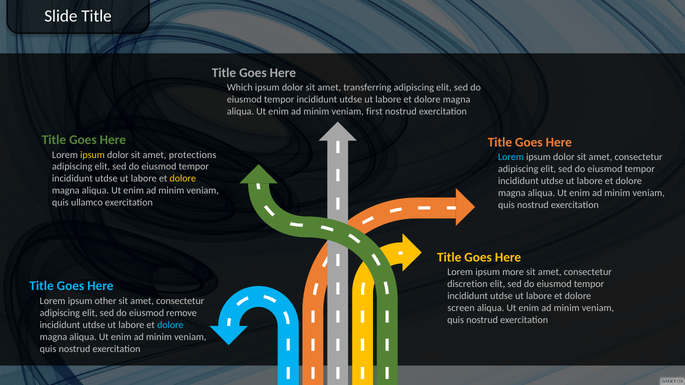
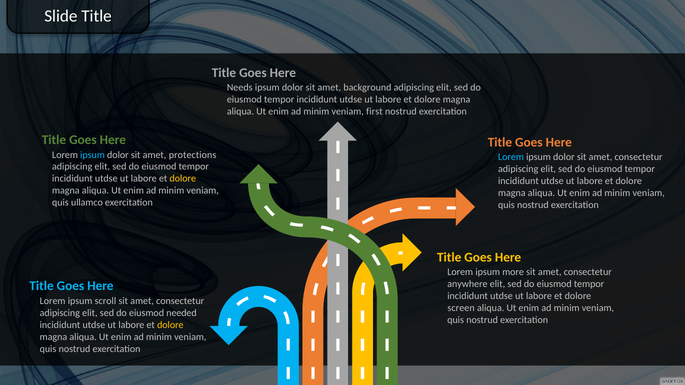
Which: Which -> Needs
transferring: transferring -> background
ipsum at (92, 155) colour: yellow -> light blue
discretion: discretion -> anywhere
other: other -> scroll
remove: remove -> needed
dolore at (170, 325) colour: light blue -> yellow
